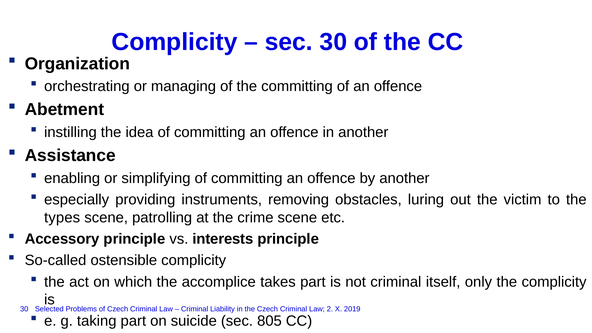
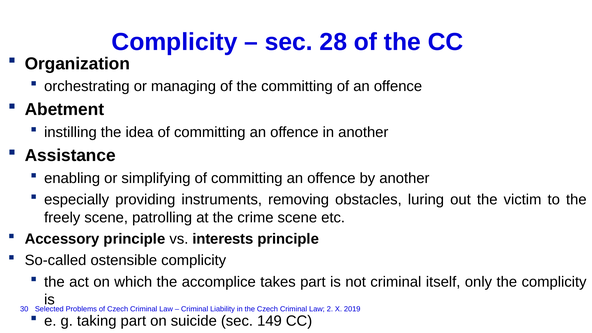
sec 30: 30 -> 28
types: types -> freely
805: 805 -> 149
